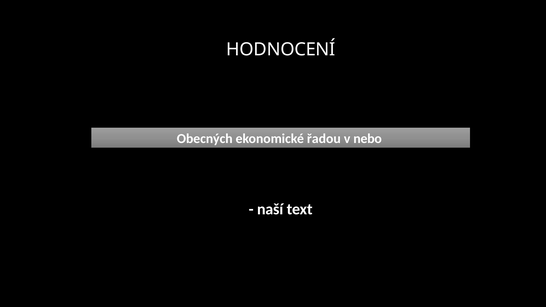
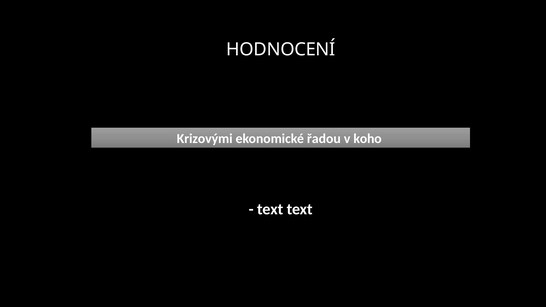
Obecných: Obecných -> Krizovými
nebo: nebo -> koho
naší at (270, 209): naší -> text
